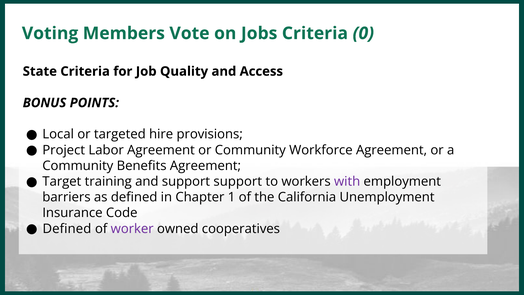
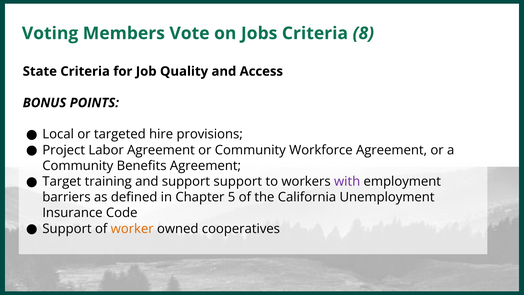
0: 0 -> 8
1: 1 -> 5
Defined at (67, 229): Defined -> Support
worker colour: purple -> orange
